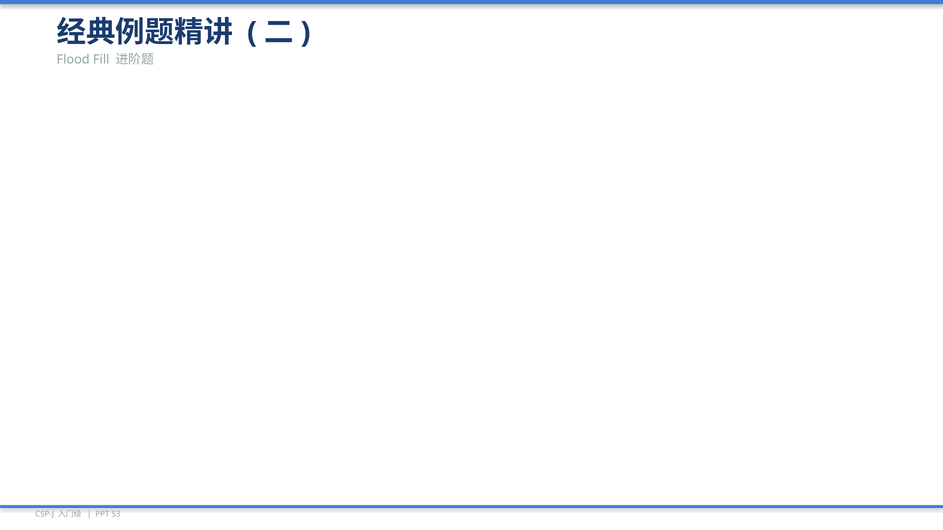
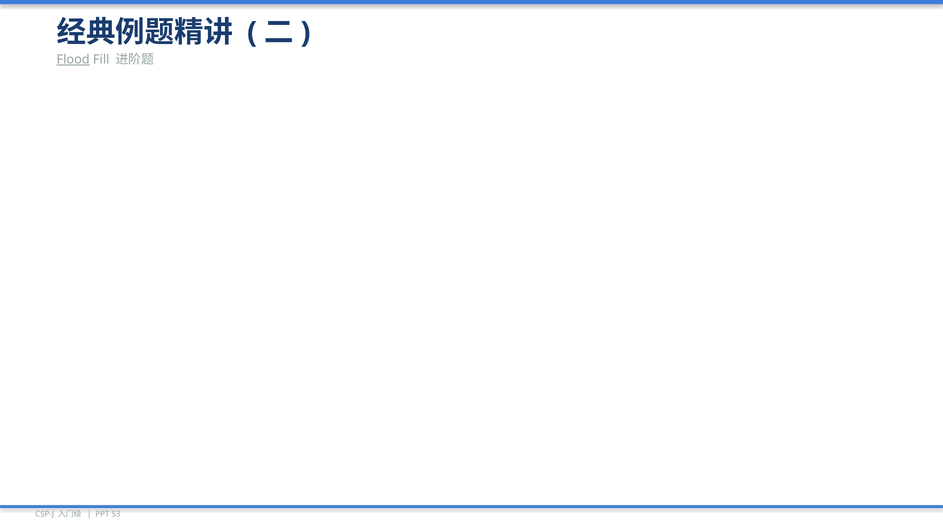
Flood underline: none -> present
